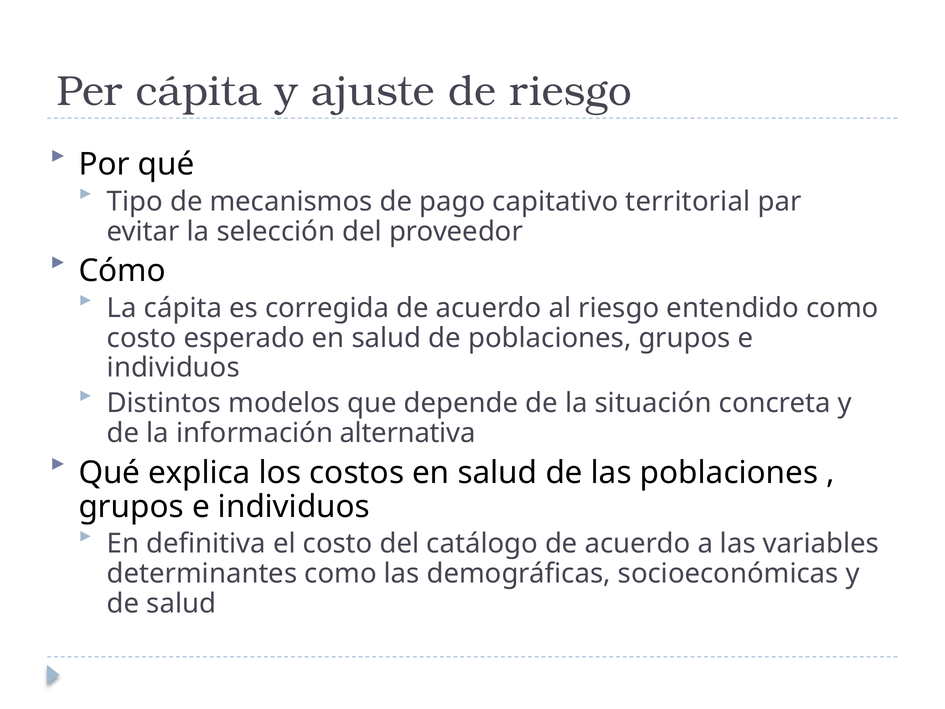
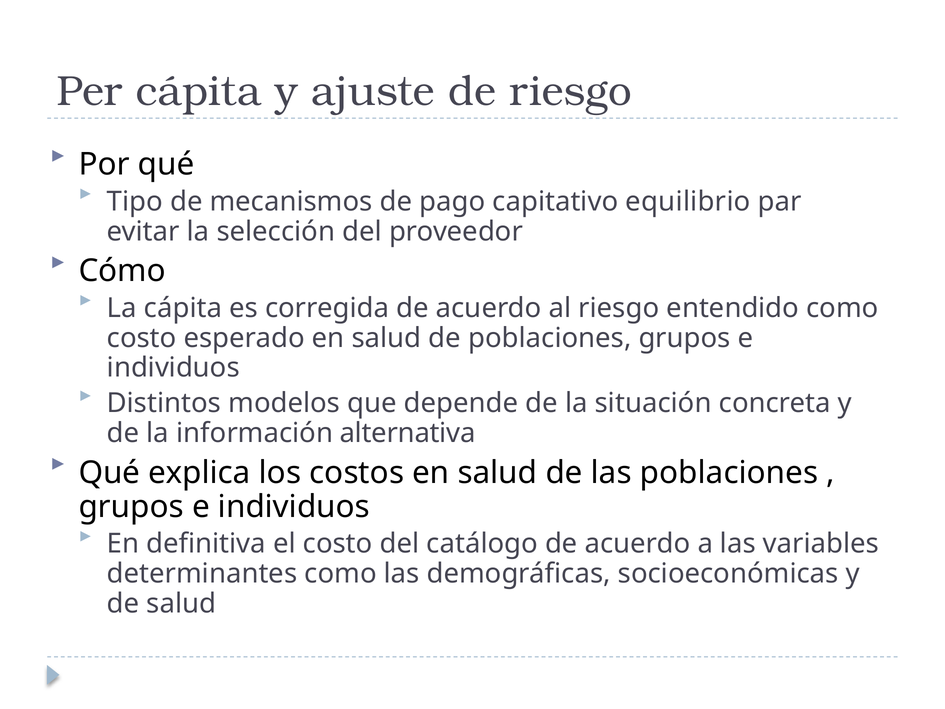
territorial: territorial -> equilibrio
